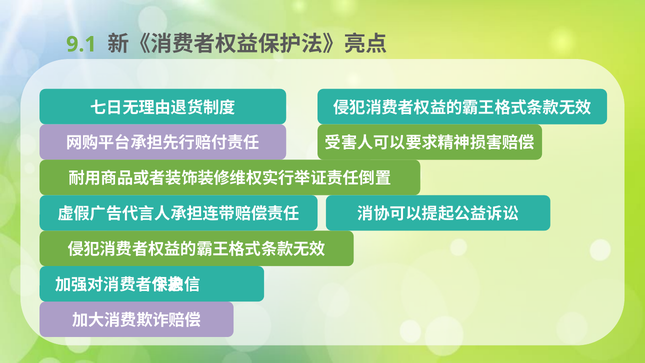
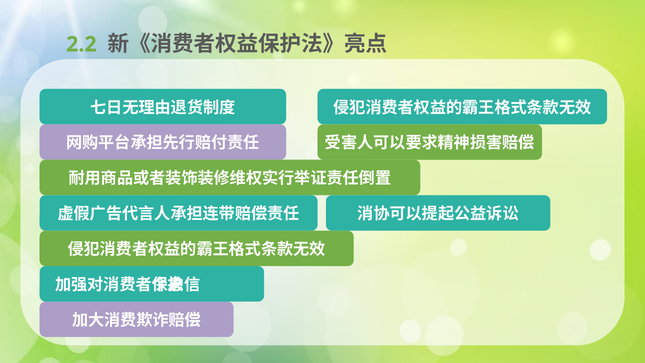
9.1: 9.1 -> 2.2
